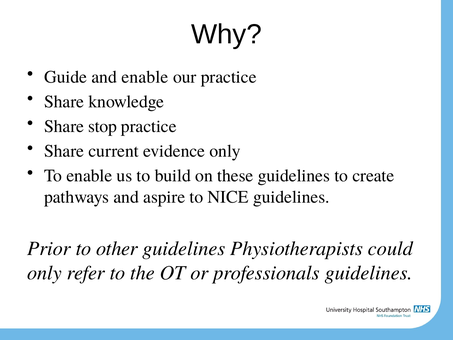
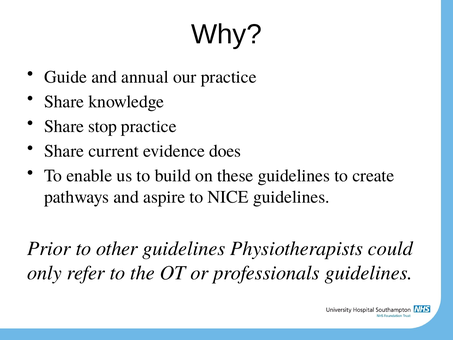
and enable: enable -> annual
evidence only: only -> does
